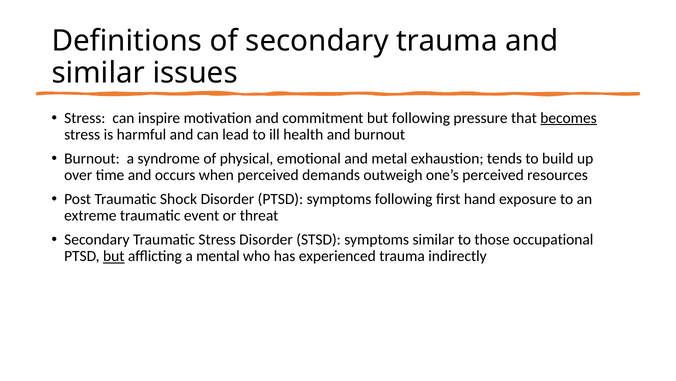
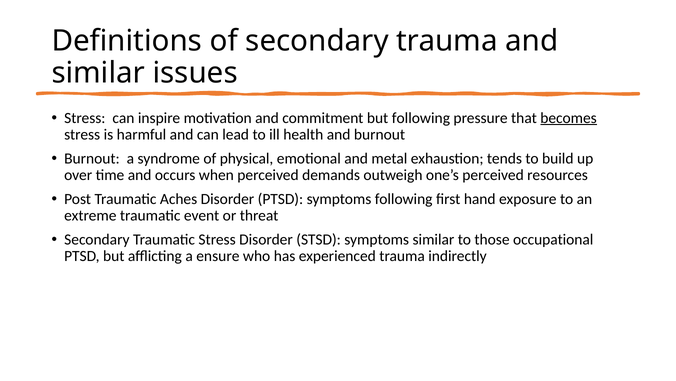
Shock: Shock -> Aches
but at (114, 256) underline: present -> none
mental: mental -> ensure
